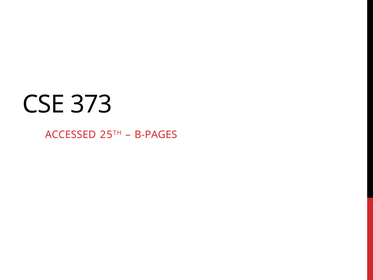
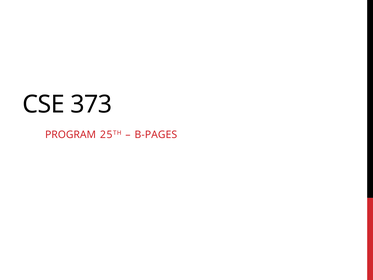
ACCESSED: ACCESSED -> PROGRAM
